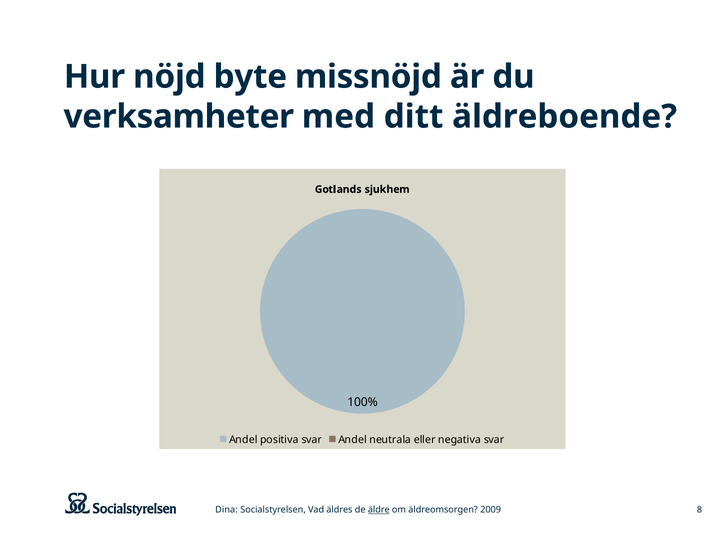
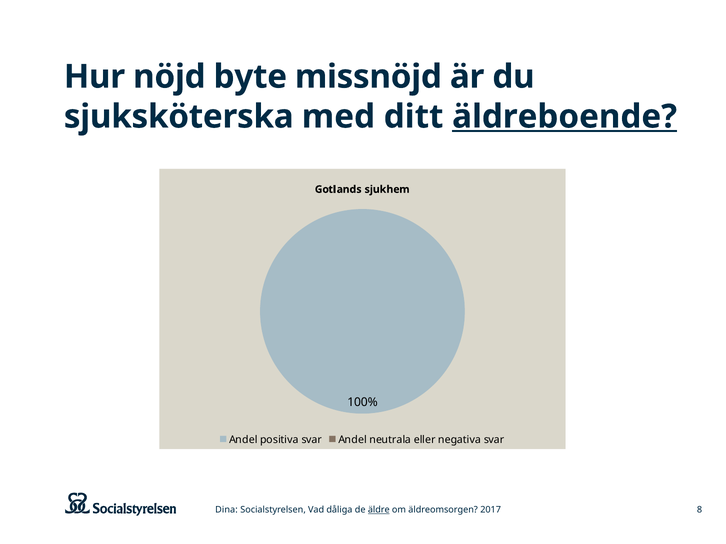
verksamheter: verksamheter -> sjuksköterska
äldreboende underline: none -> present
äldres: äldres -> dåliga
2009: 2009 -> 2017
